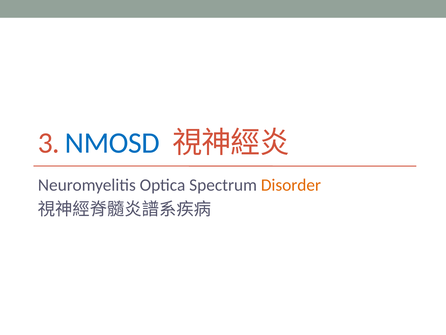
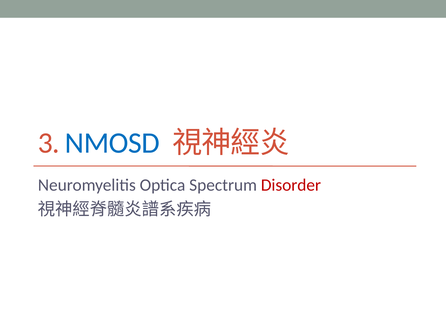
Disorder colour: orange -> red
